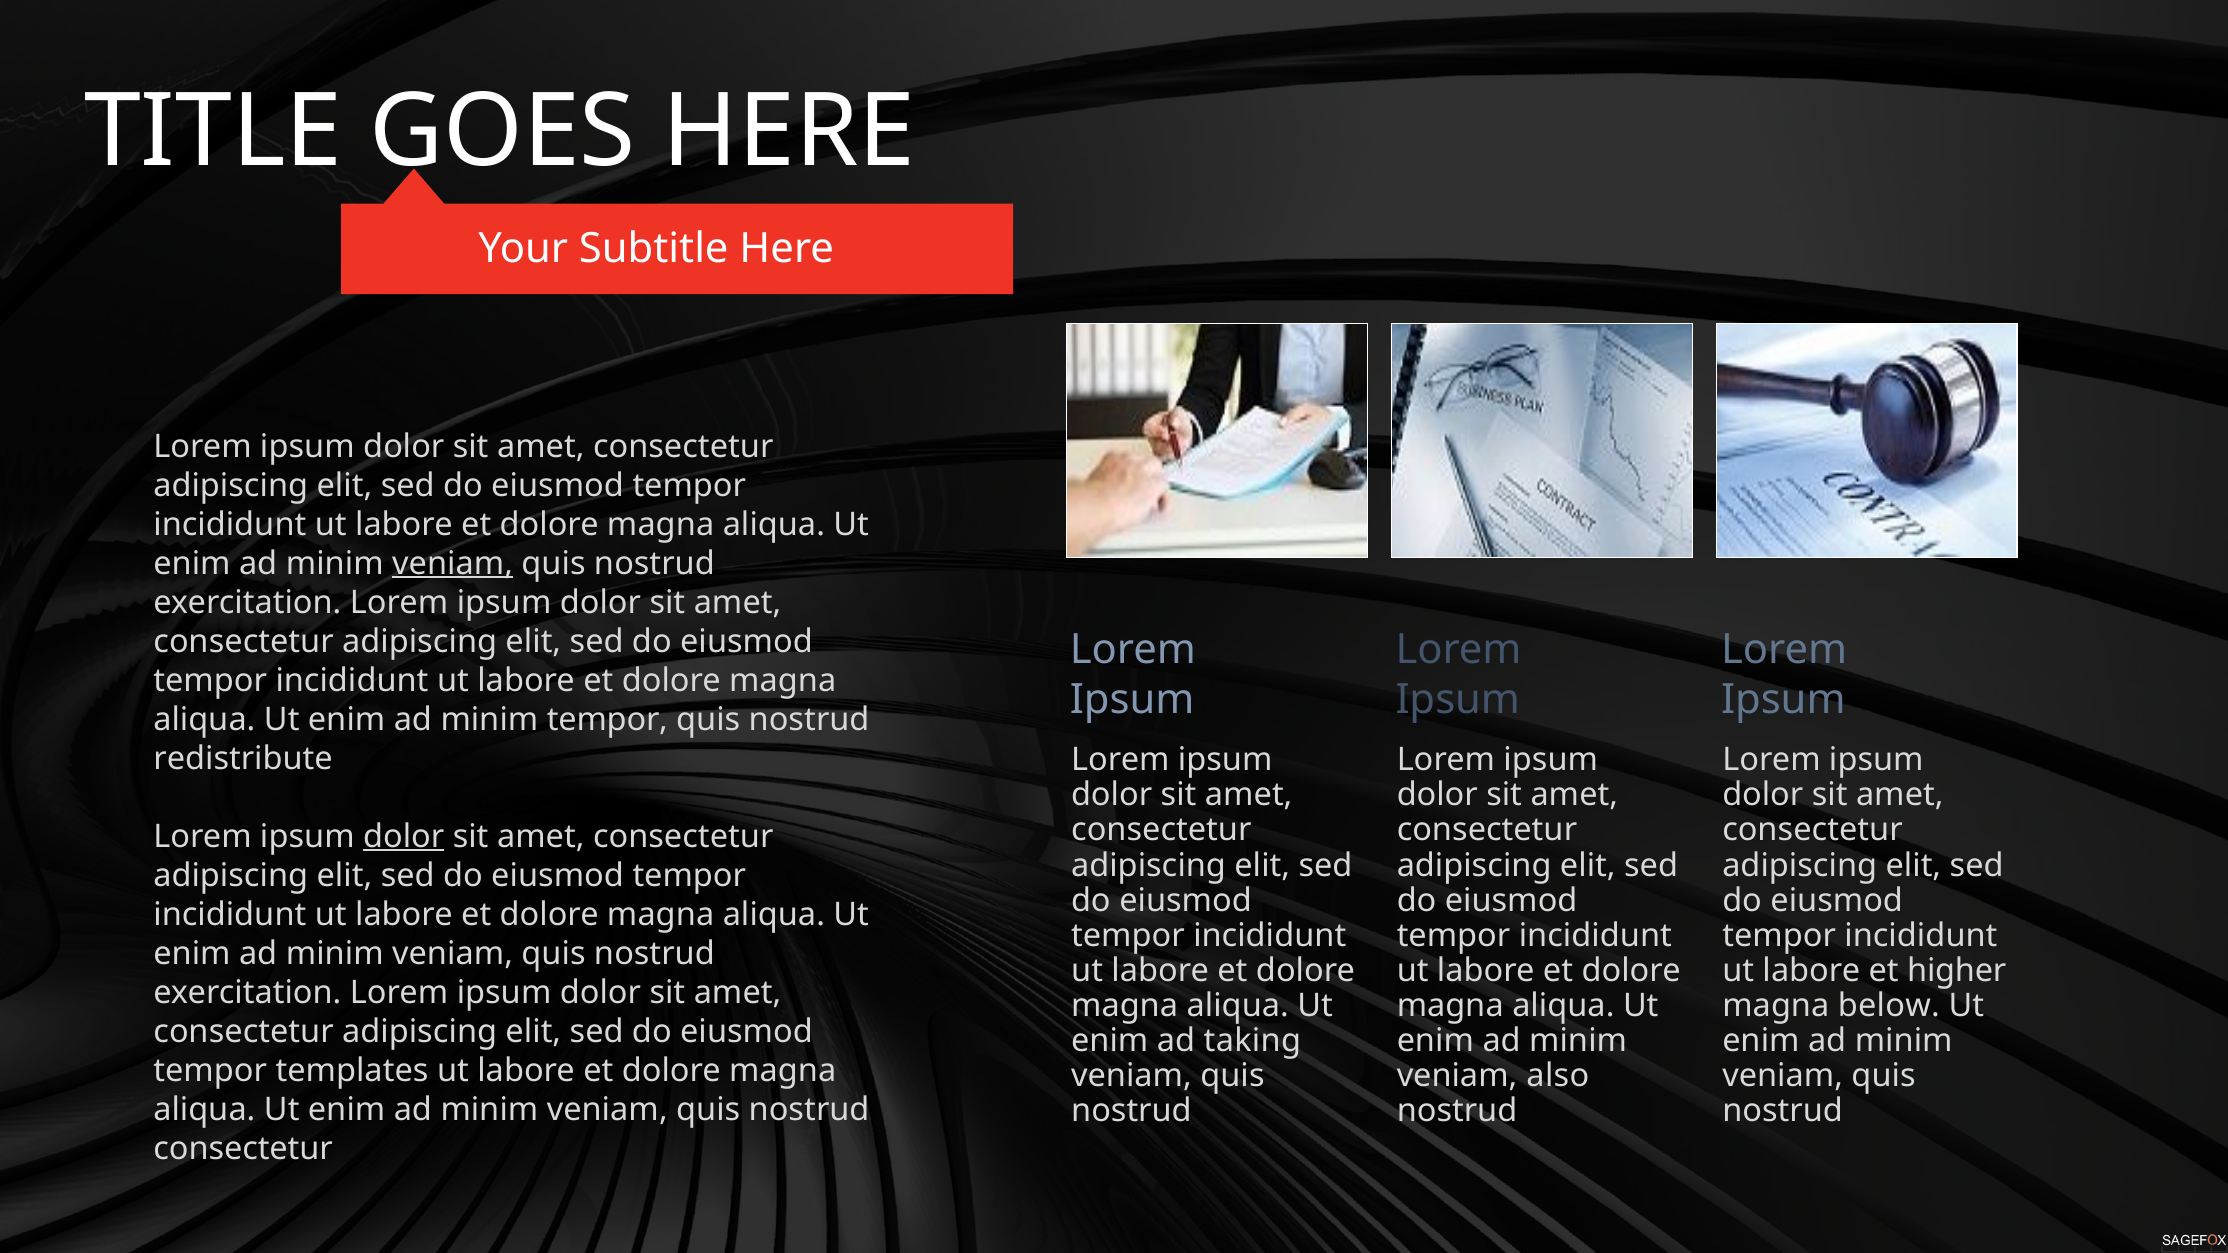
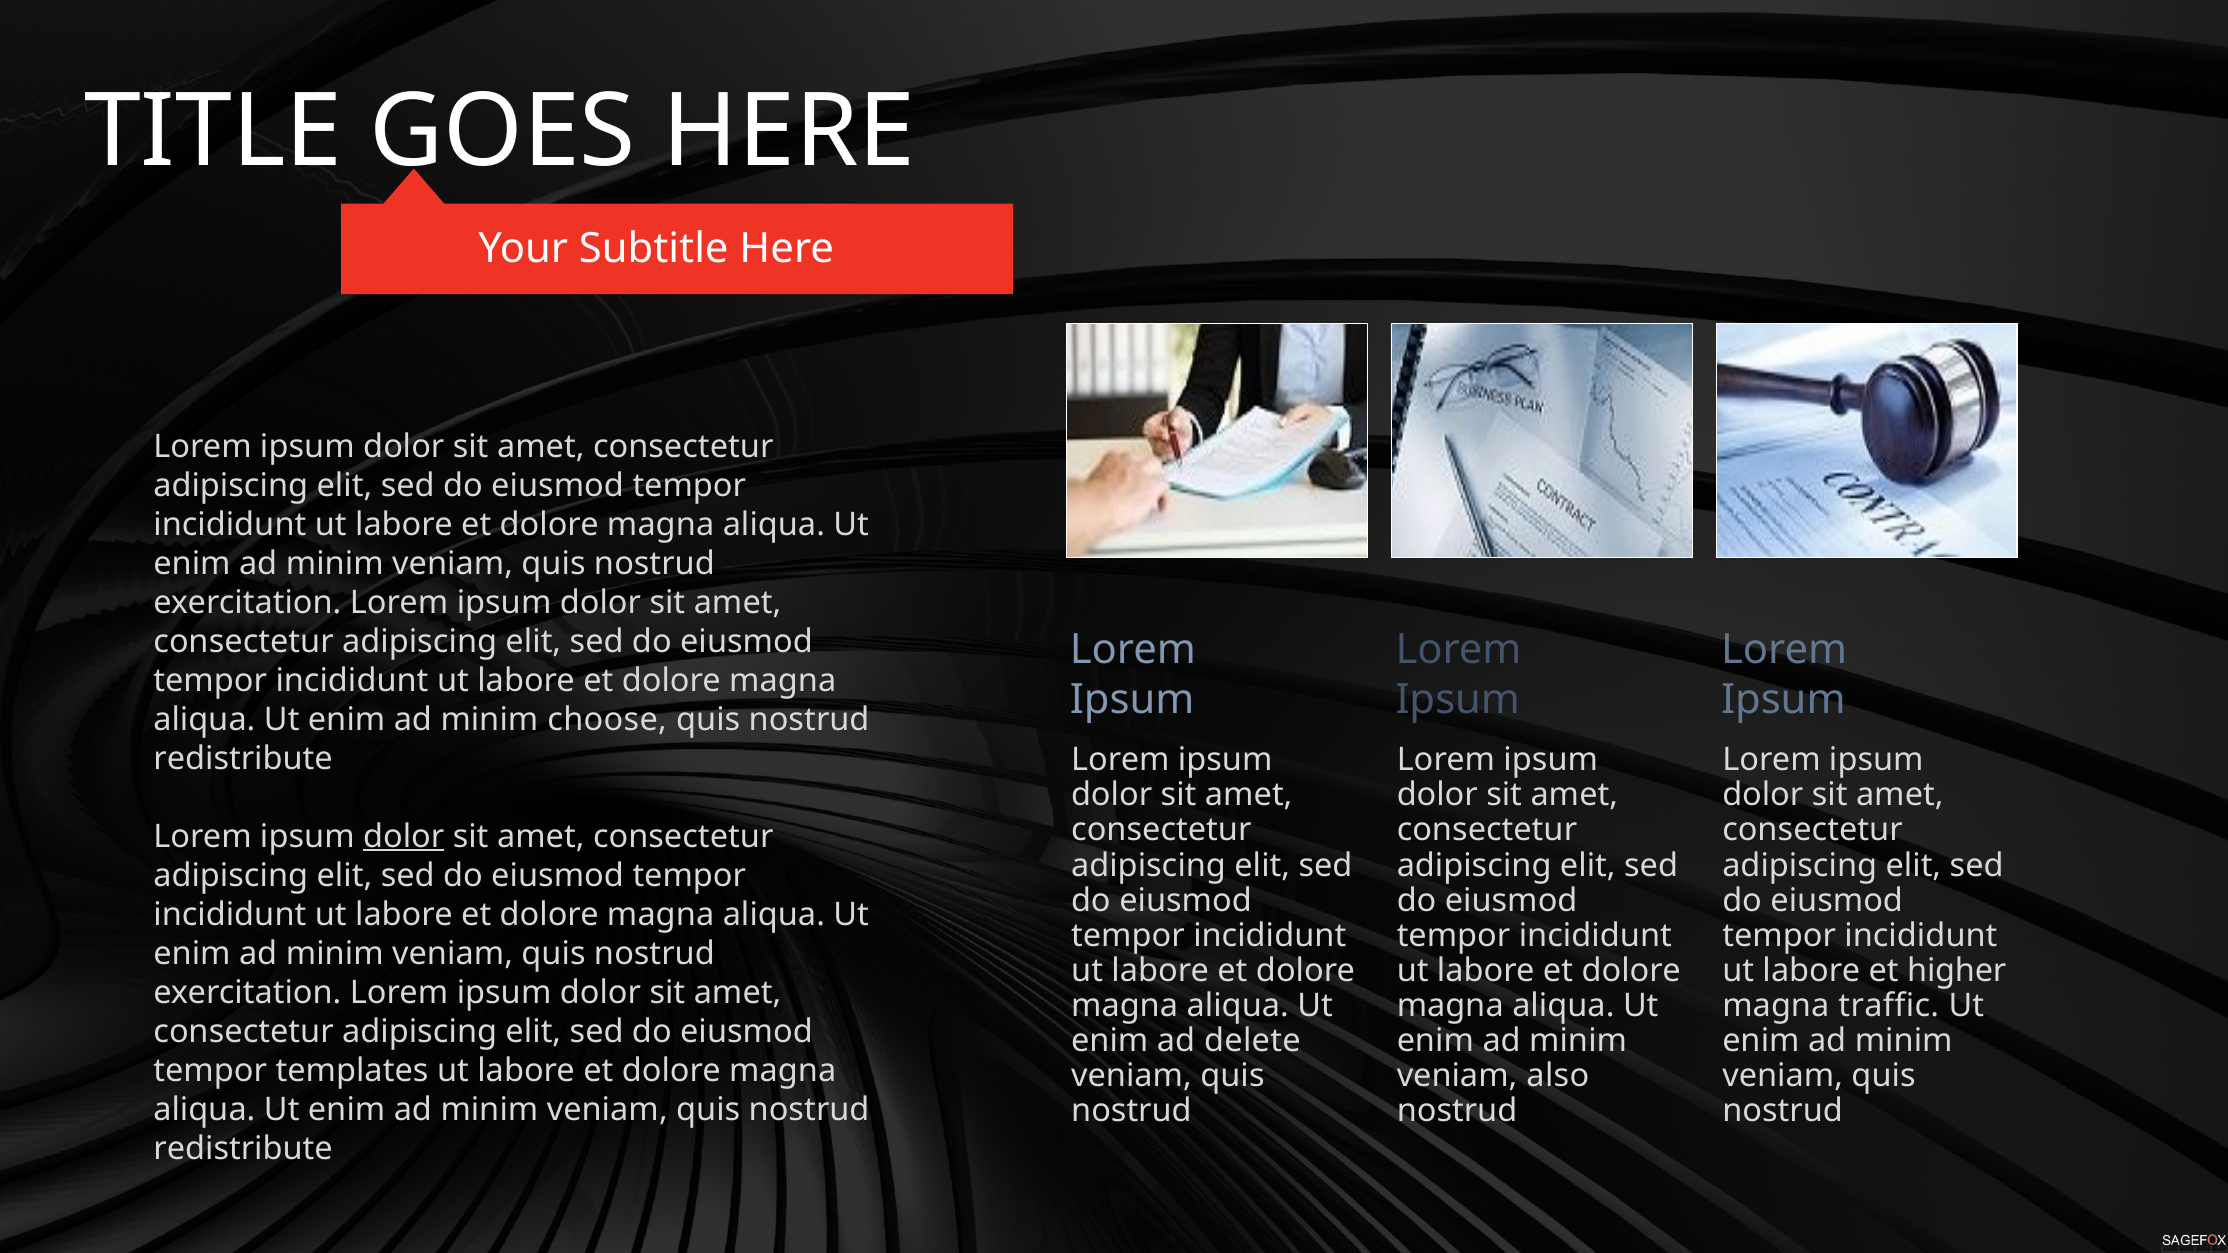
veniam at (453, 563) underline: present -> none
minim tempor: tempor -> choose
below: below -> traffic
taking: taking -> delete
consectetur at (243, 1149): consectetur -> redistribute
